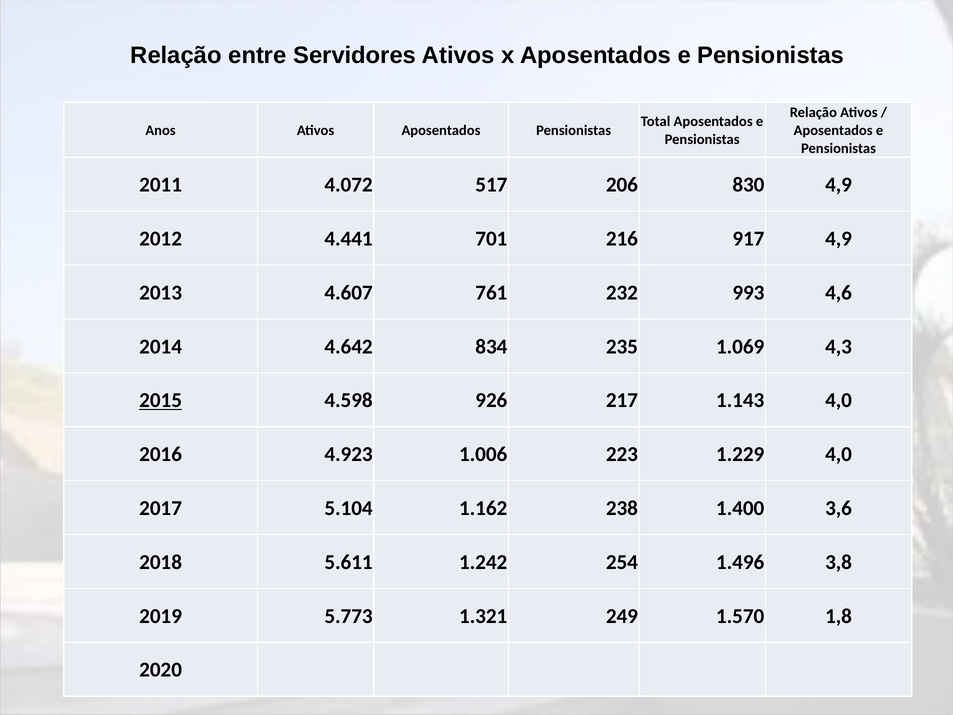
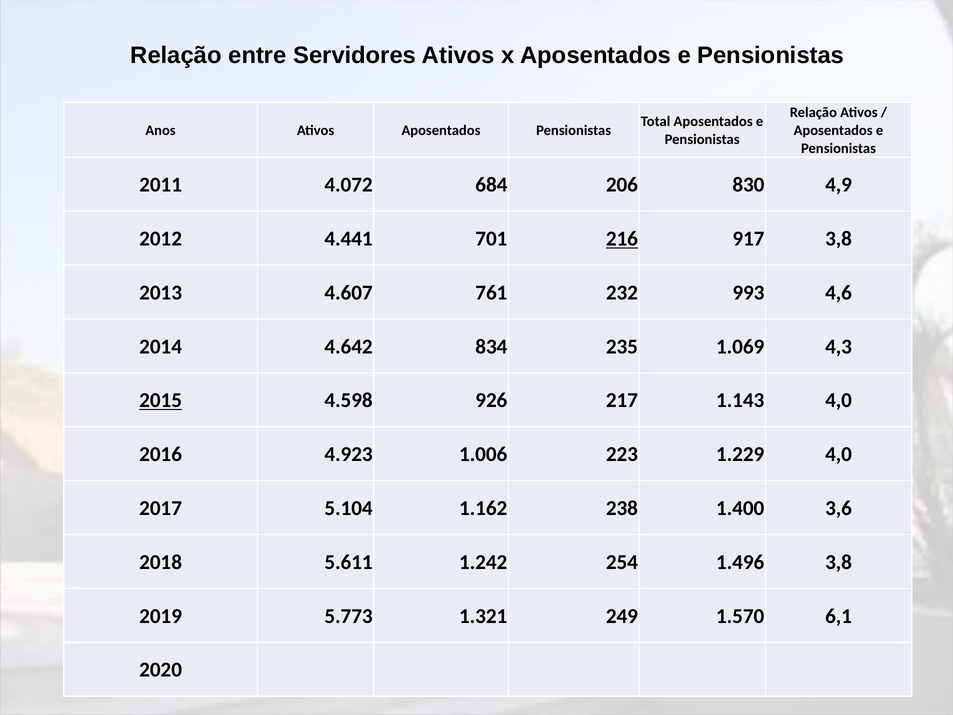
517: 517 -> 684
216 underline: none -> present
917 4,9: 4,9 -> 3,8
1,8: 1,8 -> 6,1
